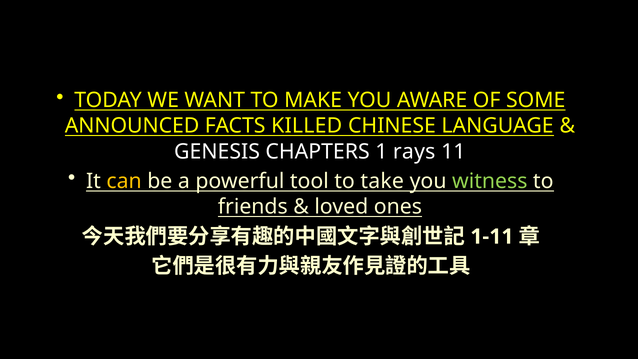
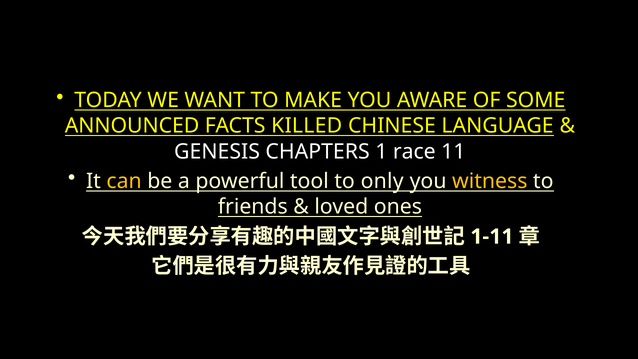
rays: rays -> race
take: take -> only
witness colour: light green -> yellow
